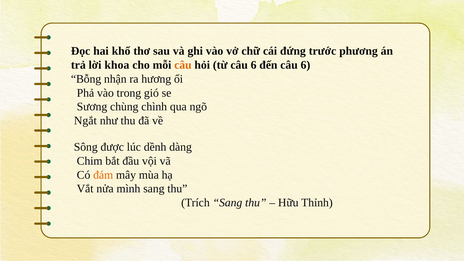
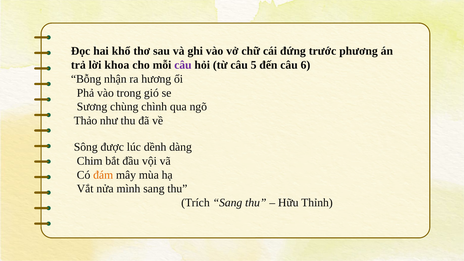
câu at (183, 65) colour: orange -> purple
từ câu 6: 6 -> 5
Ngắt: Ngắt -> Thảo
